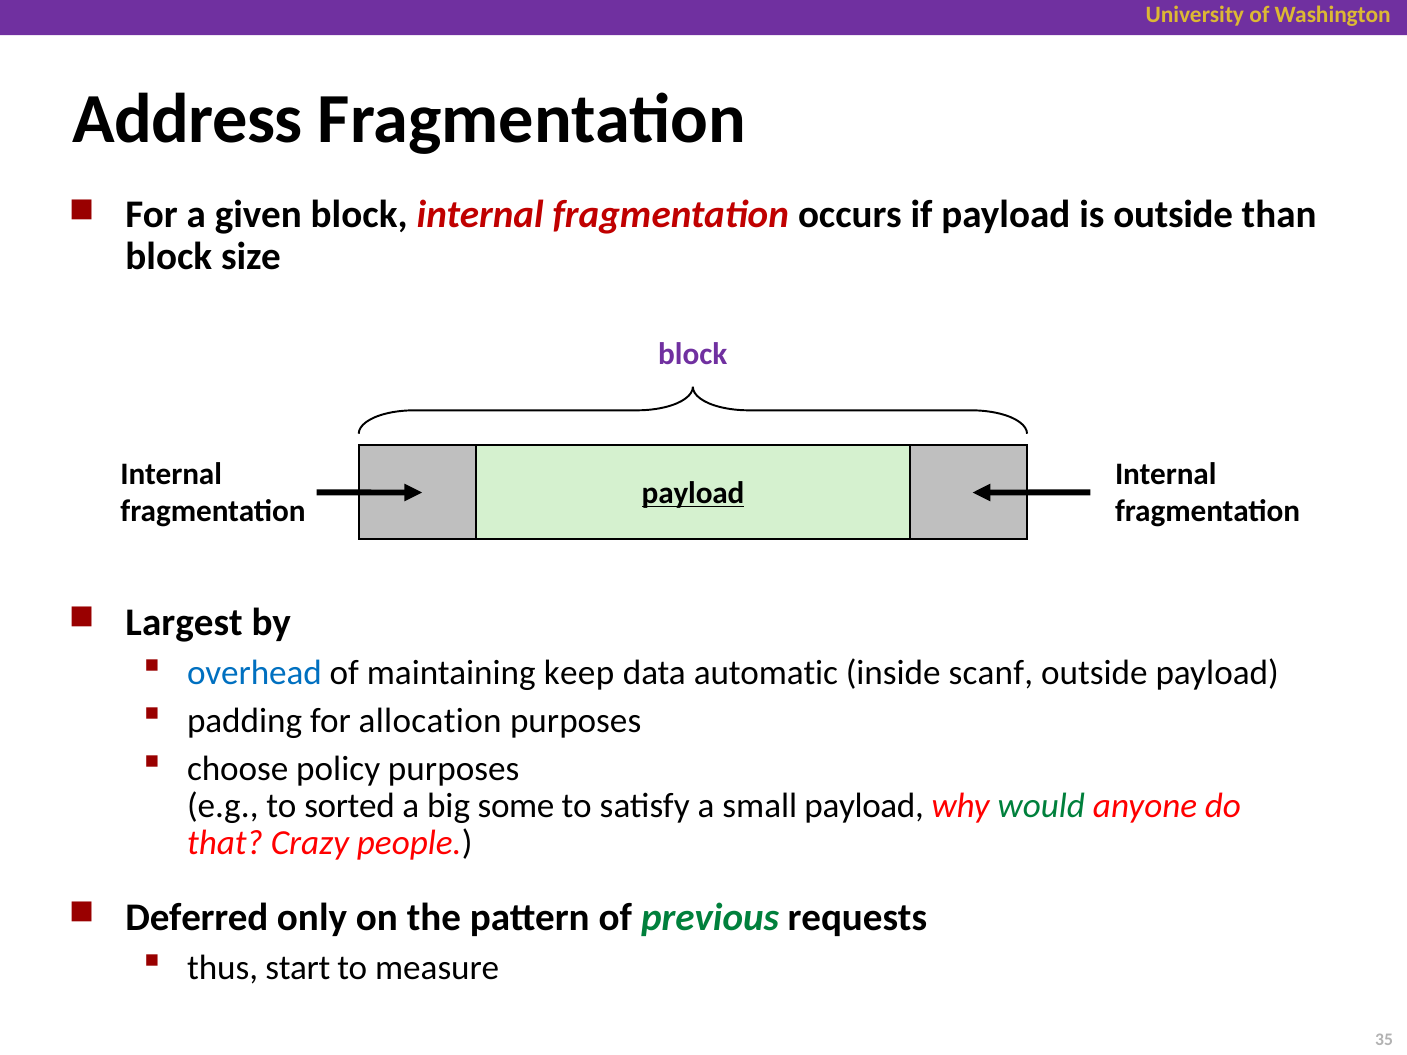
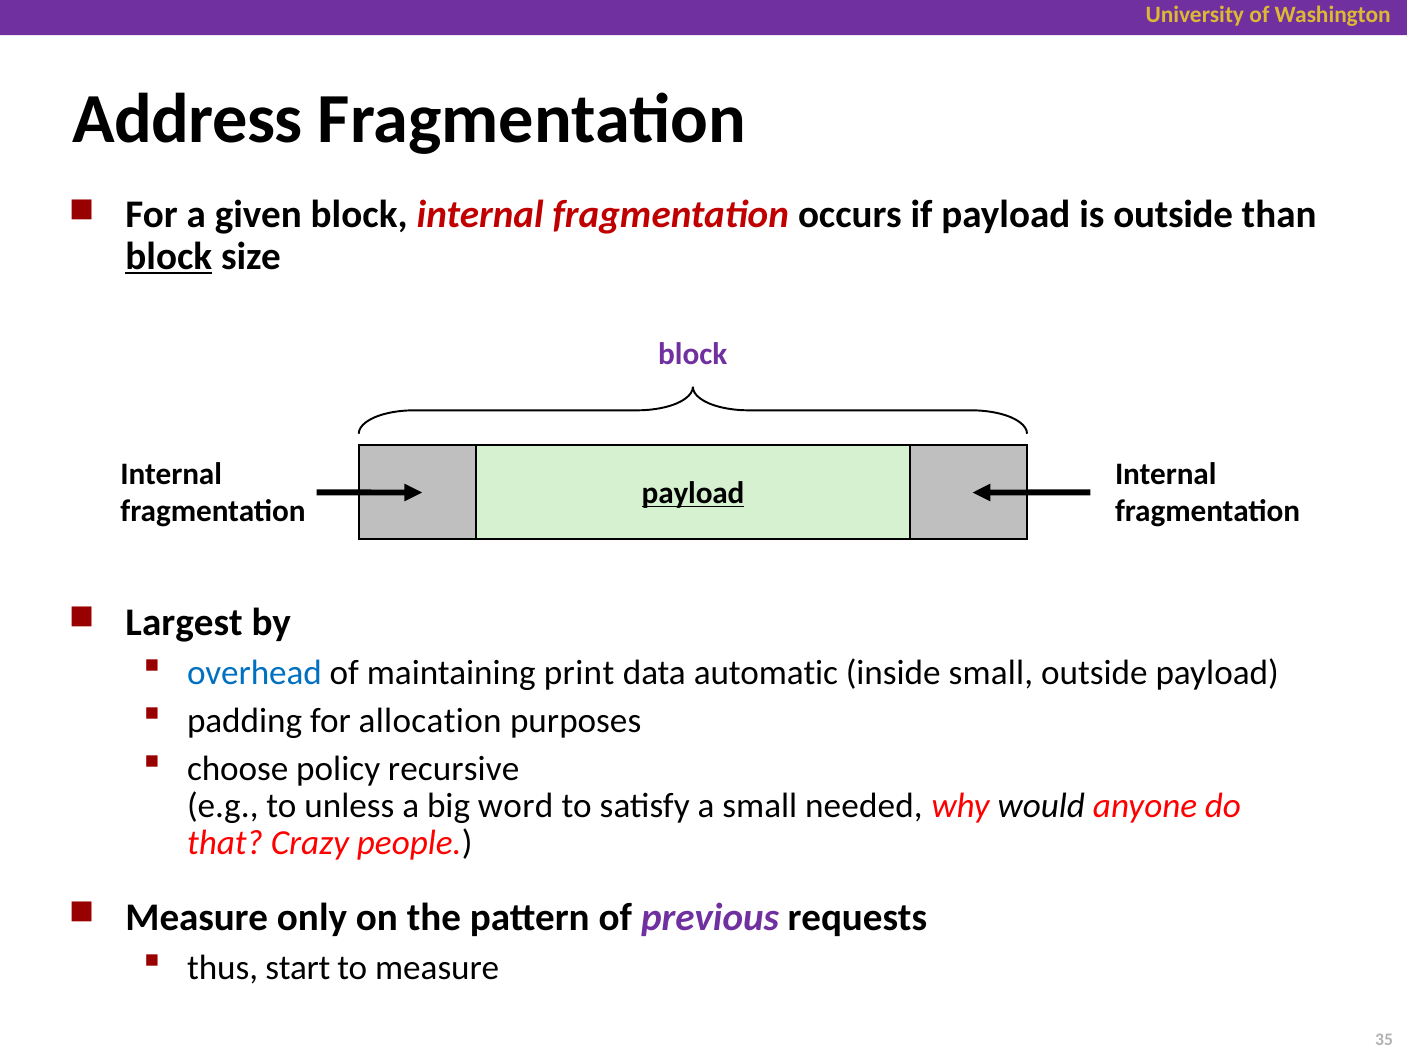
block at (169, 256) underline: none -> present
keep: keep -> print
inside scanf: scanf -> small
policy purposes: purposes -> recursive
sorted: sorted -> unless
some: some -> word
small payload: payload -> needed
would colour: green -> black
Deferred at (197, 918): Deferred -> Measure
previous colour: green -> purple
